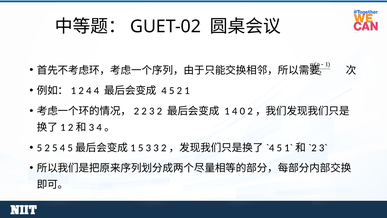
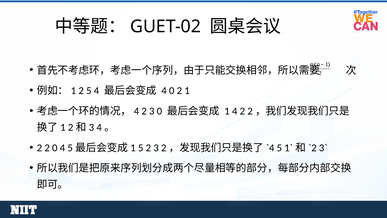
2 4: 4 -> 5
4 5: 5 -> 0
2 at (136, 111): 2 -> 4
3 2: 2 -> 0
1 4 0: 0 -> 2
5 at (39, 148): 5 -> 2
2 5: 5 -> 0
5 3: 3 -> 2
